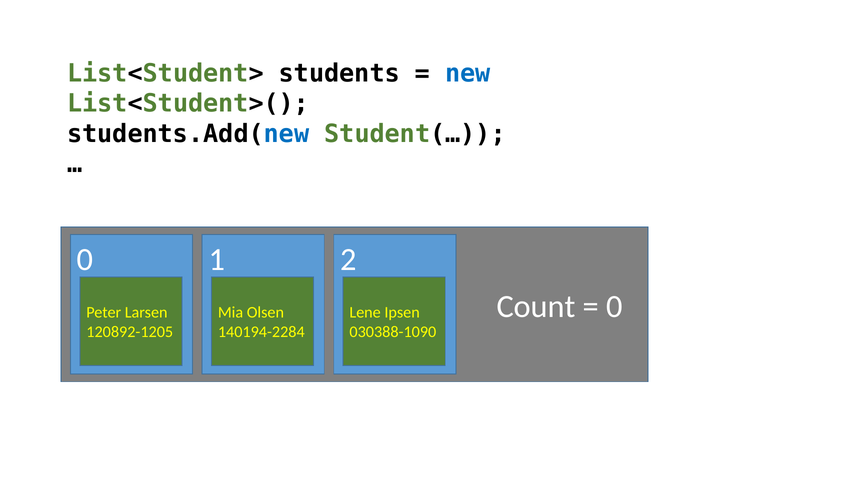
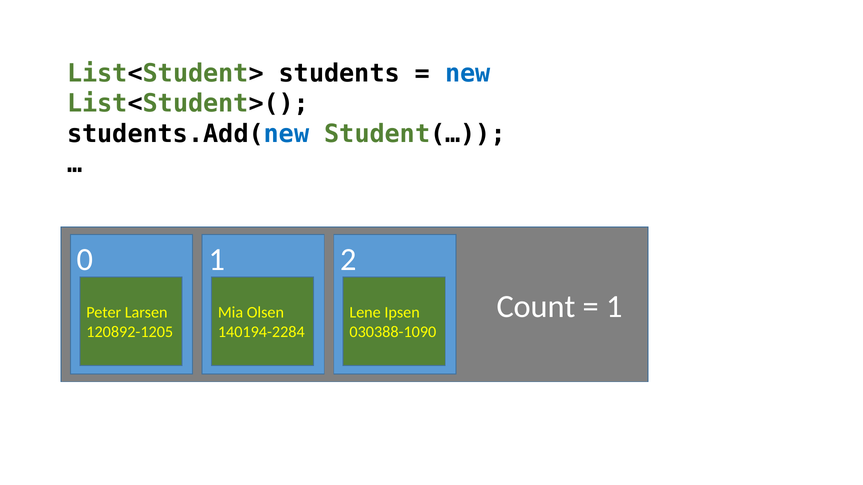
0 at (614, 307): 0 -> 1
